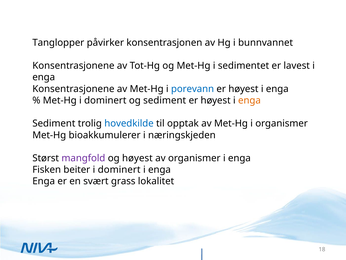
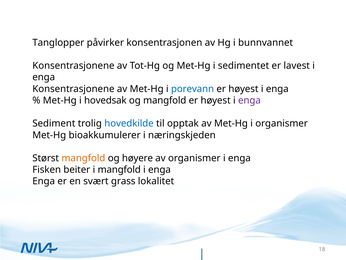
Met-Hg i dominert: dominert -> hovedsak
og sediment: sediment -> mangfold
enga at (249, 100) colour: orange -> purple
mangfold at (83, 158) colour: purple -> orange
og høyest: høyest -> høyere
beiter i dominert: dominert -> mangfold
